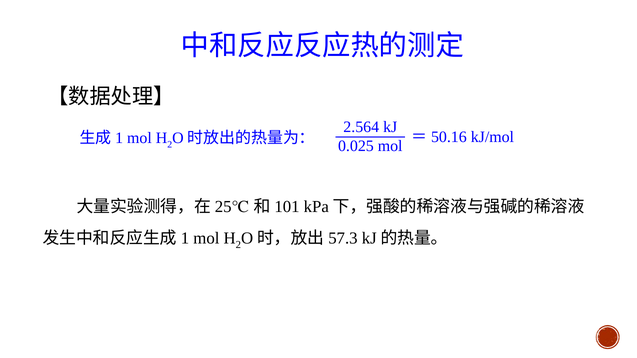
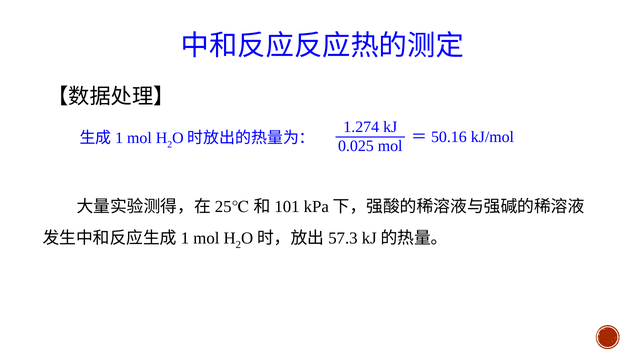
2.564: 2.564 -> 1.274
